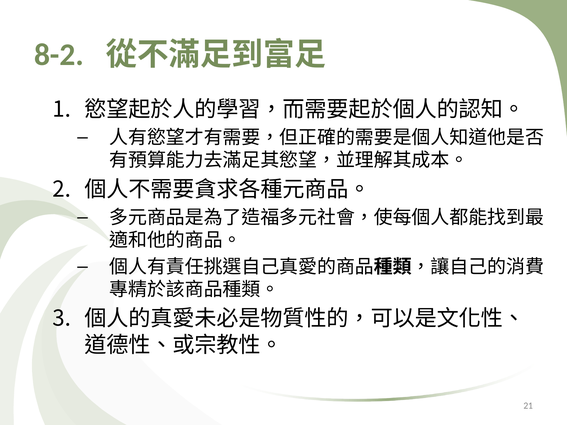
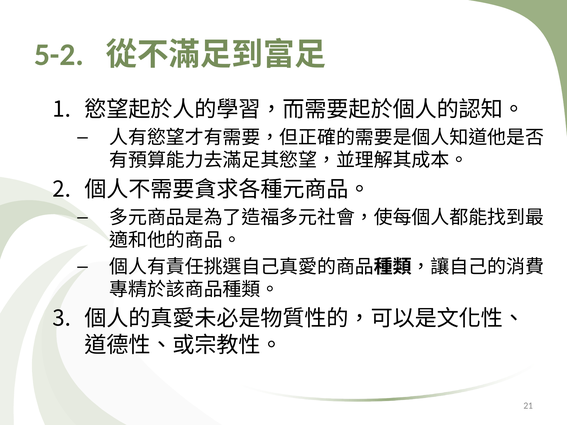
8-2: 8-2 -> 5-2
